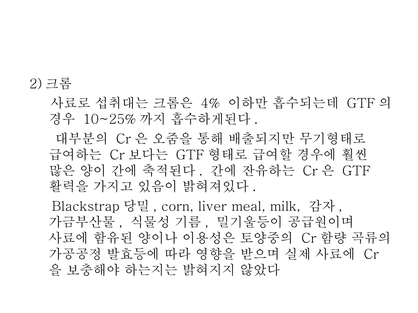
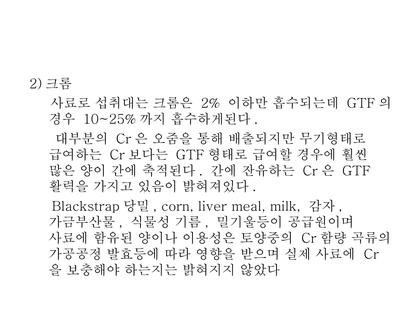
4%: 4% -> 2%
